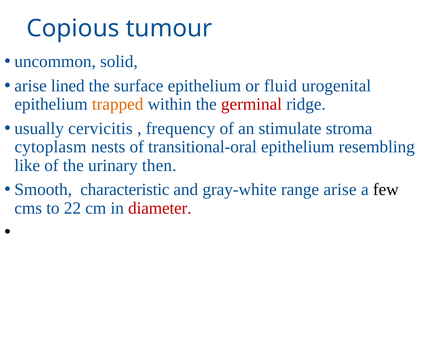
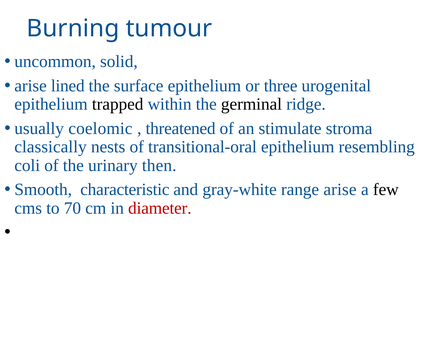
Copious: Copious -> Burning
fluid: fluid -> three
trapped colour: orange -> black
germinal colour: red -> black
cervicitis: cervicitis -> coelomic
frequency: frequency -> threatened
cytoplasm: cytoplasm -> classically
like: like -> coli
22: 22 -> 70
